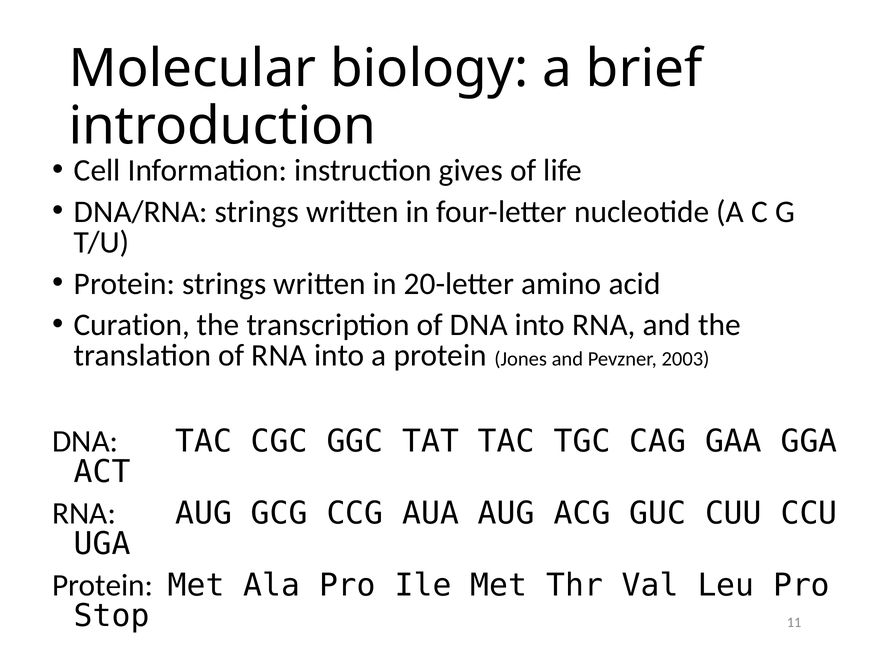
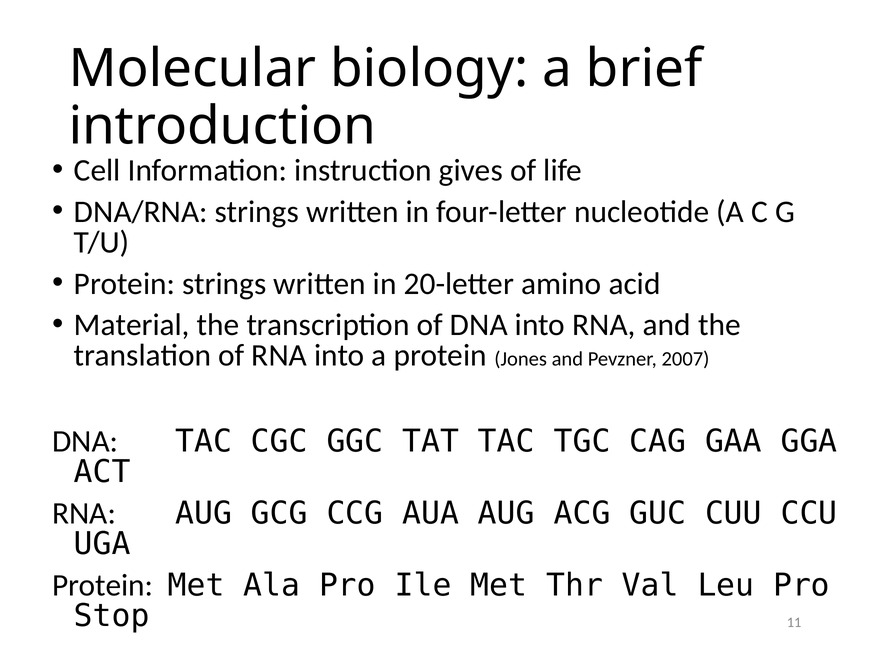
Curation: Curation -> Material
2003: 2003 -> 2007
